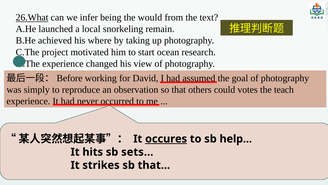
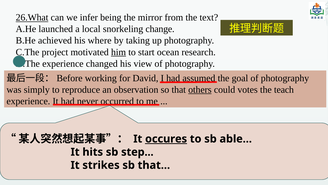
would: would -> mirror
remain: remain -> change
him underline: none -> present
others underline: none -> present
help: help -> able
sets: sets -> step
